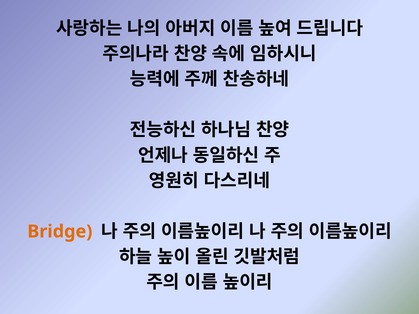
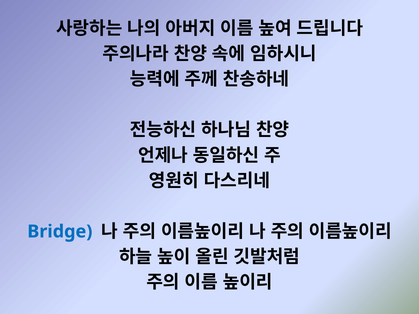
Bridge colour: orange -> blue
